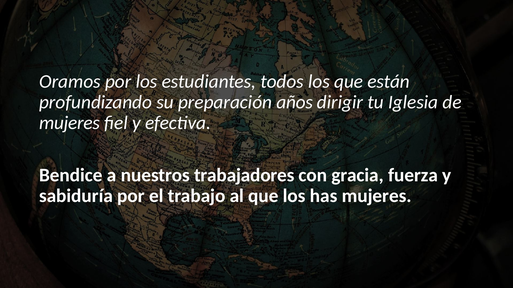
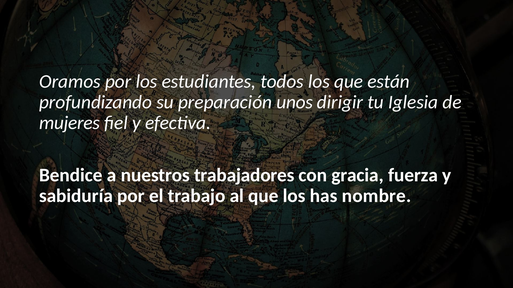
años: años -> unos
has mujeres: mujeres -> nombre
